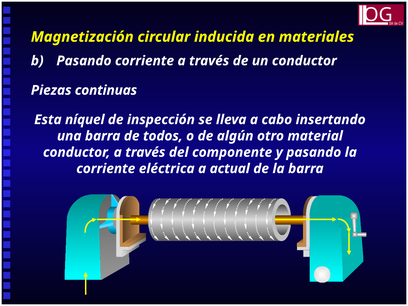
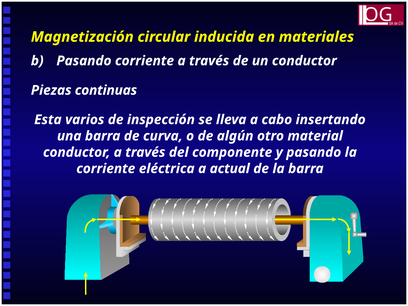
níquel: níquel -> varios
todos: todos -> curva
